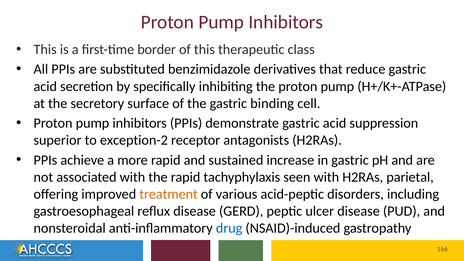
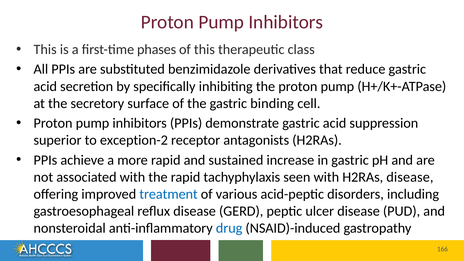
border: border -> phases
H2RAs parietal: parietal -> disease
treatment colour: orange -> blue
